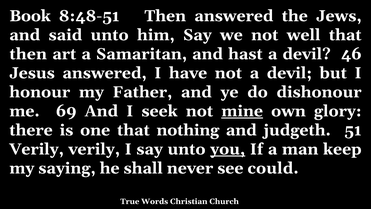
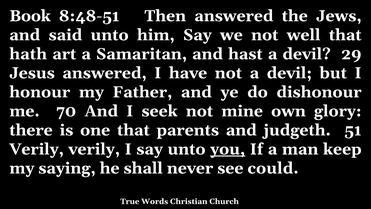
then at (28, 54): then -> hath
46: 46 -> 29
69: 69 -> 70
mine underline: present -> none
nothing: nothing -> parents
